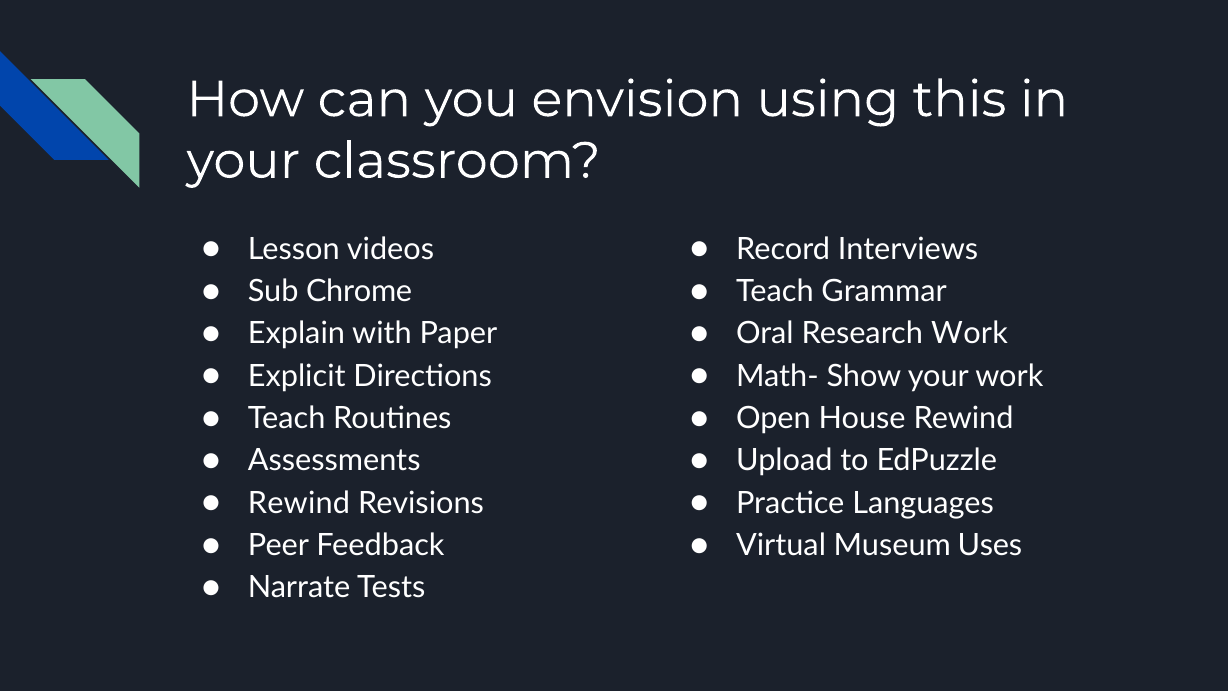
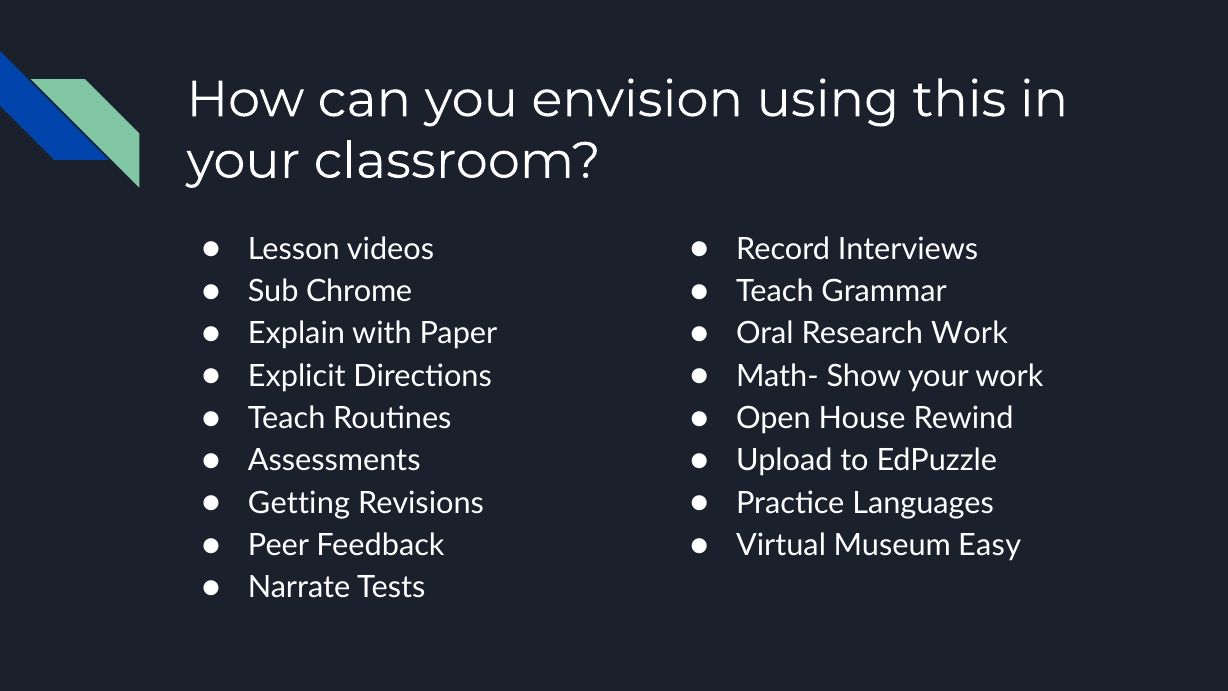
Rewind at (299, 503): Rewind -> Getting
Uses: Uses -> Easy
